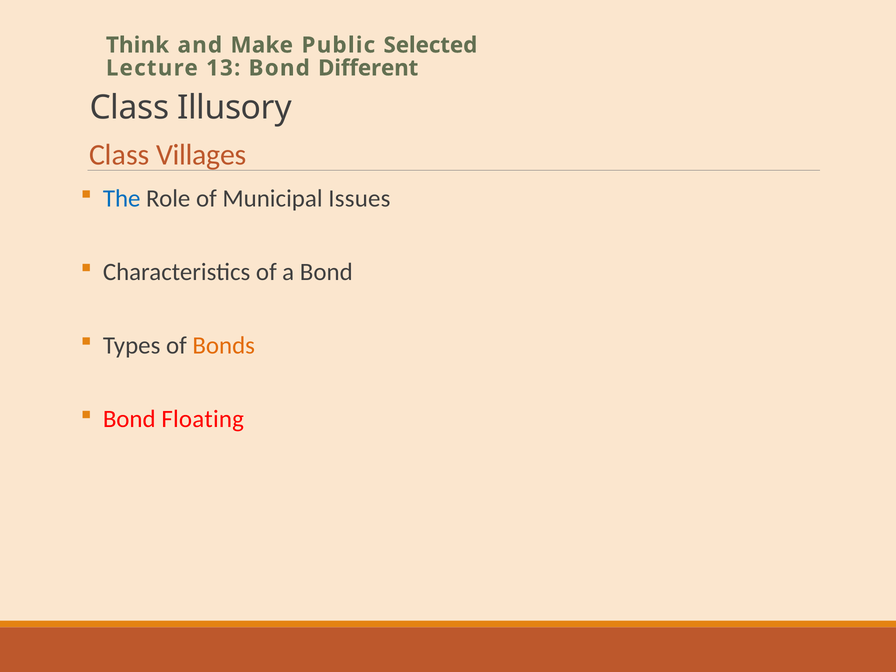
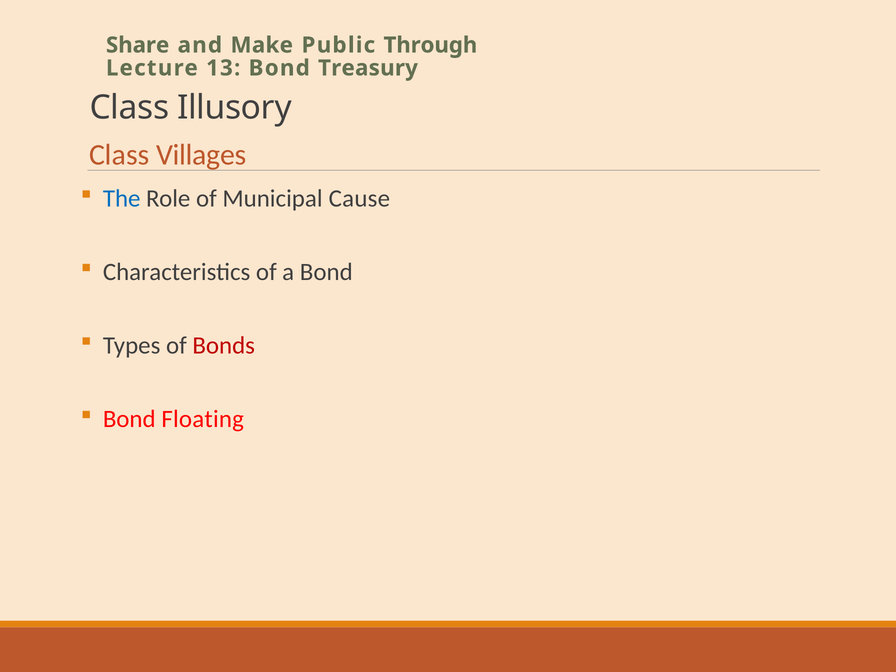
Think: Think -> Share
Selected: Selected -> Through
Different: Different -> Treasury
Issues: Issues -> Cause
Bonds colour: orange -> red
